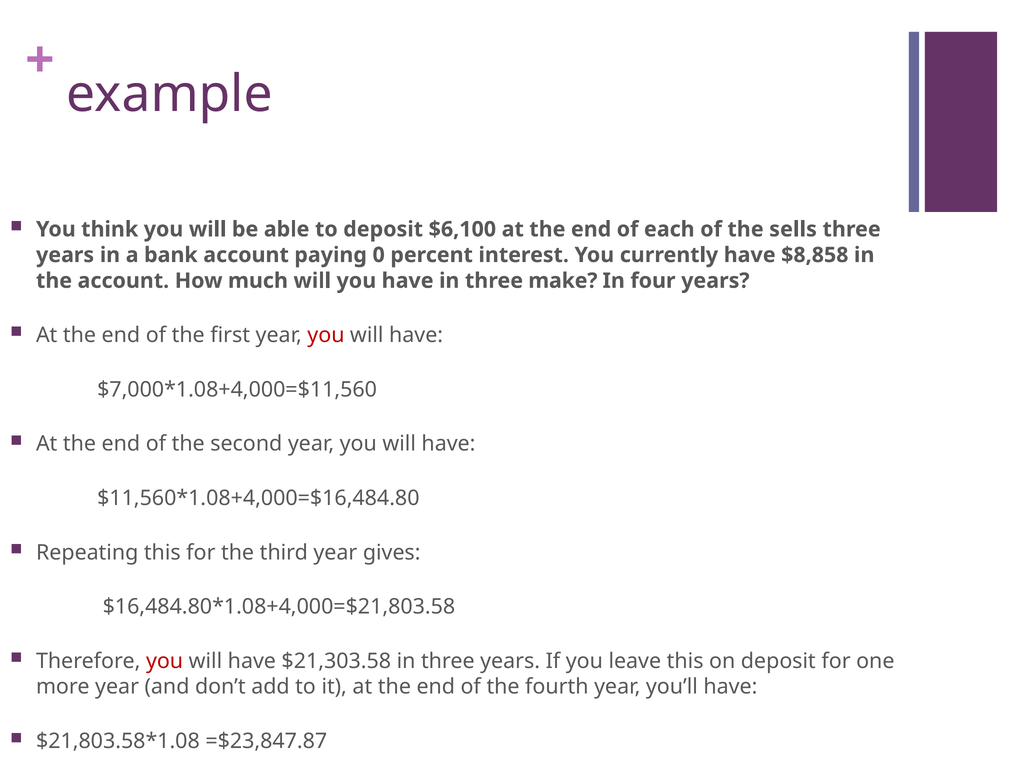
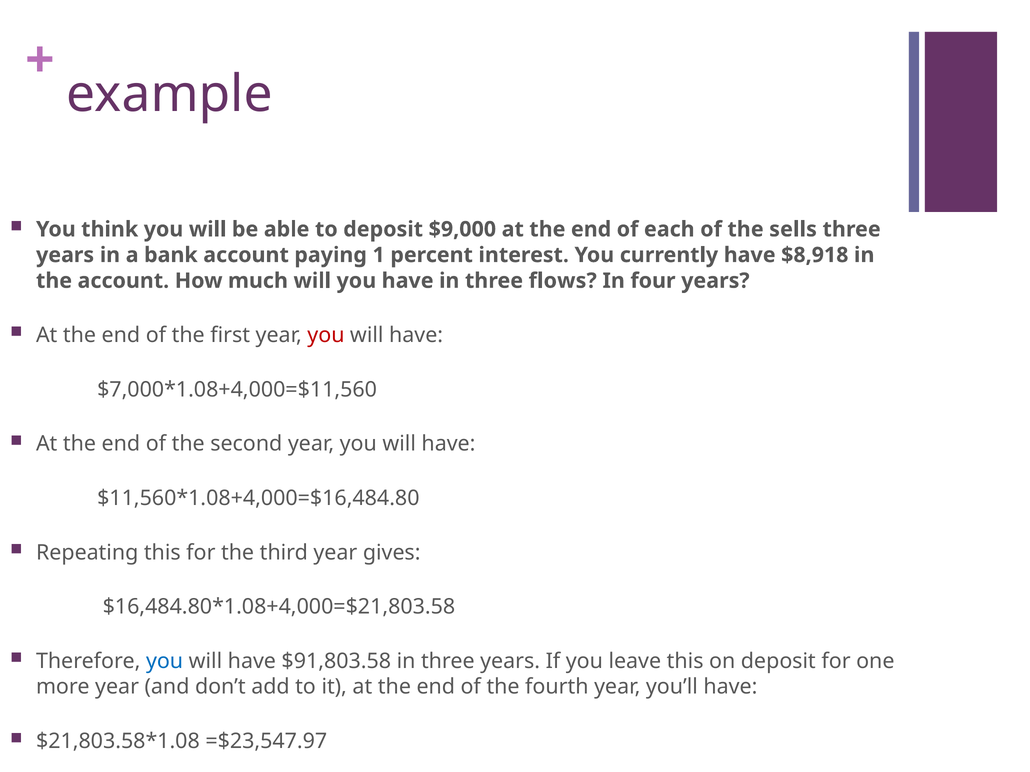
$6,100: $6,100 -> $9,000
0: 0 -> 1
$8,858: $8,858 -> $8,918
make: make -> flows
you at (165, 662) colour: red -> blue
$21,303.58: $21,303.58 -> $91,803.58
=$23,847.87: =$23,847.87 -> =$23,547.97
